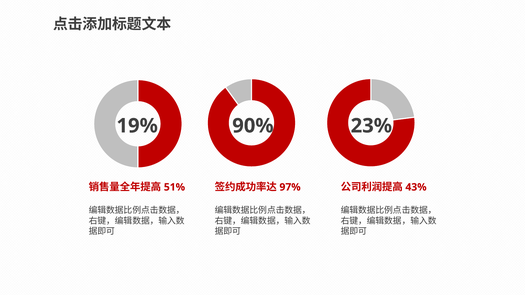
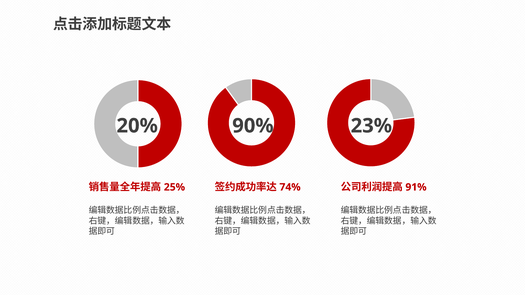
19%: 19% -> 20%
51%: 51% -> 25%
97%: 97% -> 74%
43%: 43% -> 91%
